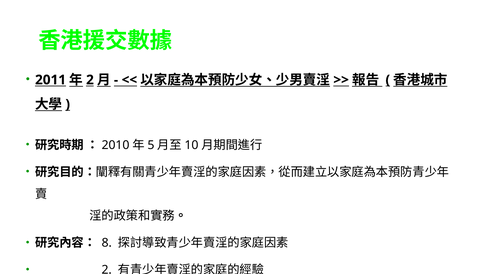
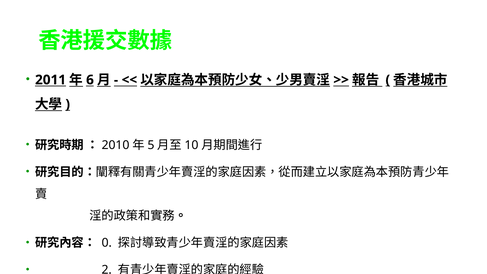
2 at (90, 80): 2 -> 6
8: 8 -> 0
